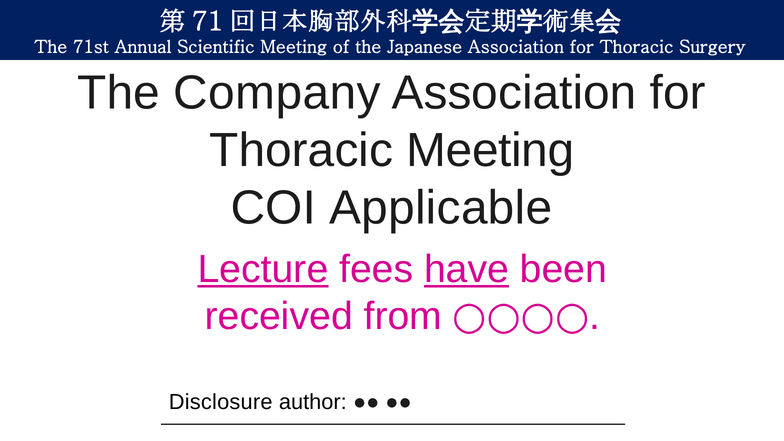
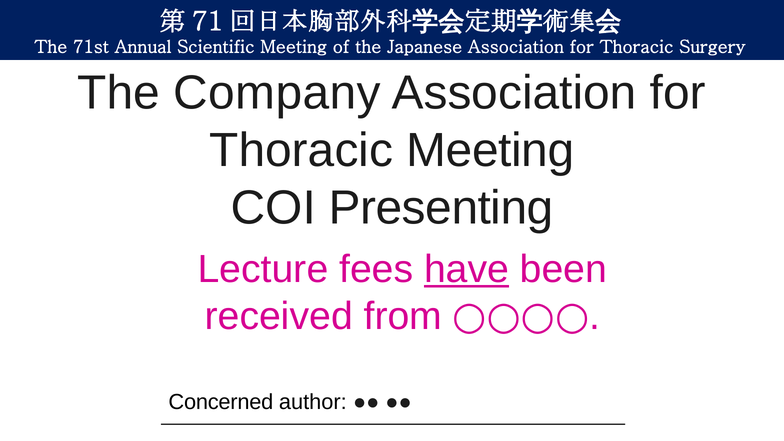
Applicable: Applicable -> Presenting
Lecture underline: present -> none
Disclosure: Disclosure -> Concerned
